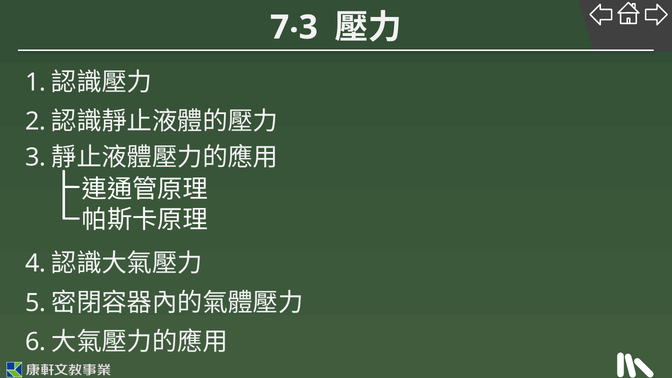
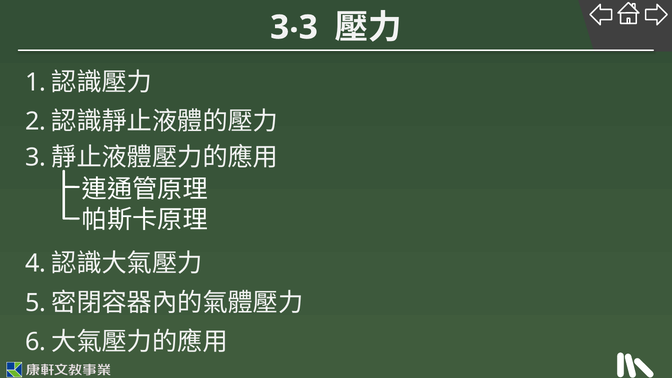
7‧3: 7‧3 -> 3‧3
